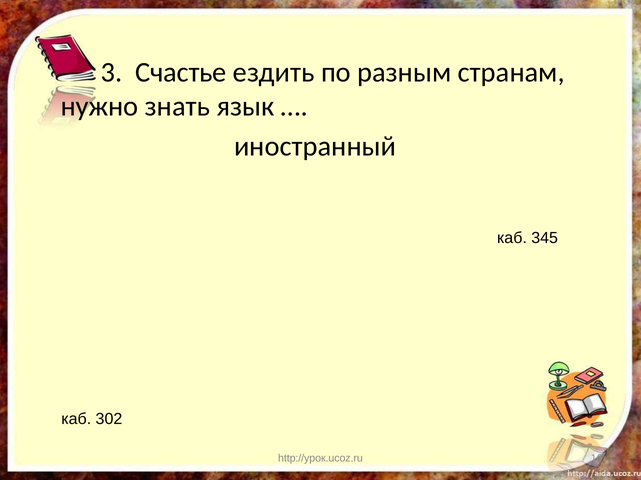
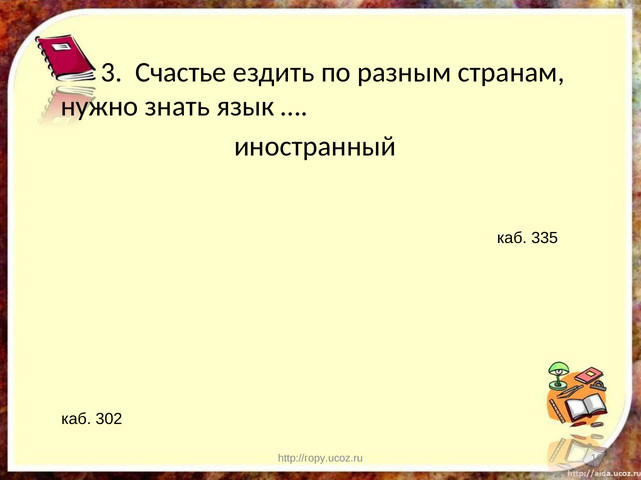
345: 345 -> 335
http://урок.ucoz.ru: http://урок.ucoz.ru -> http://гору.ucoz.ru
